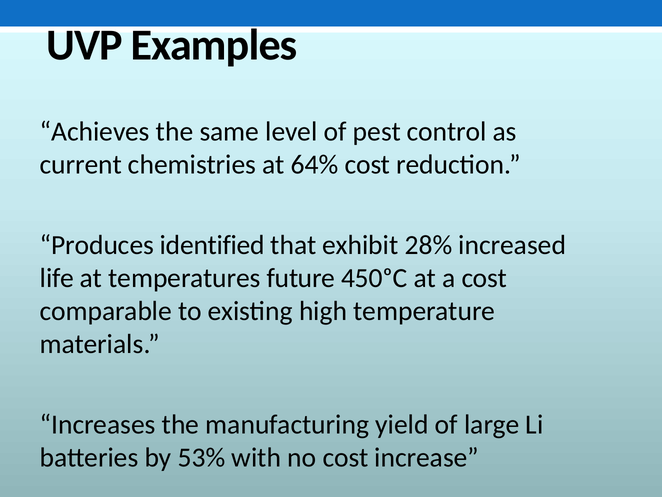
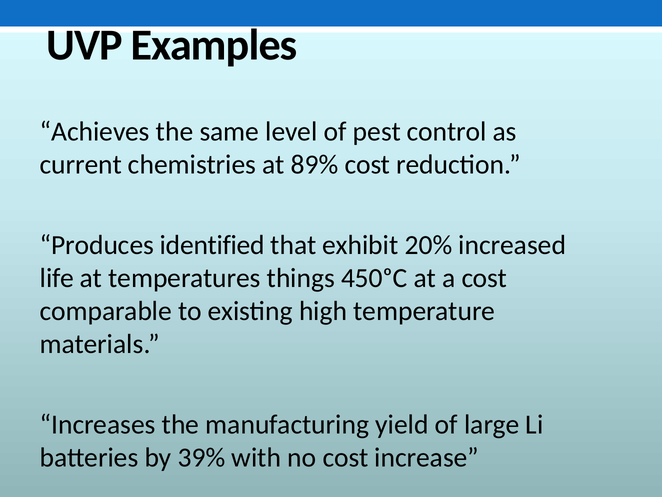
64%: 64% -> 89%
28%: 28% -> 20%
future: future -> things
53%: 53% -> 39%
